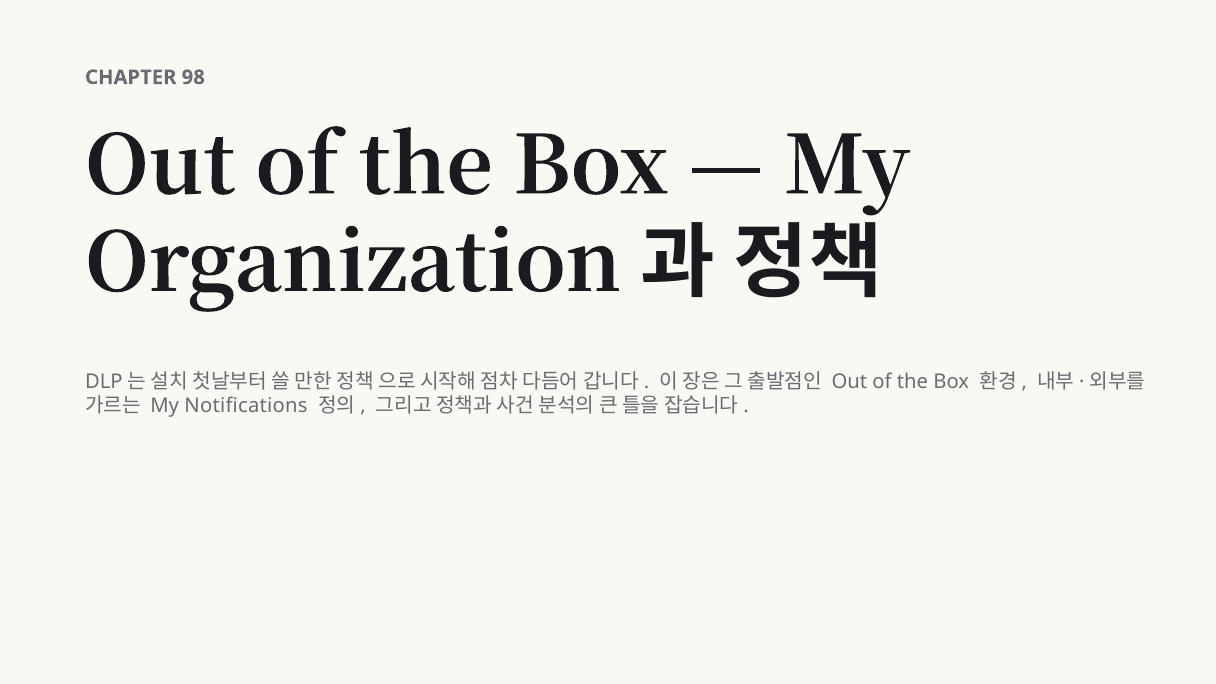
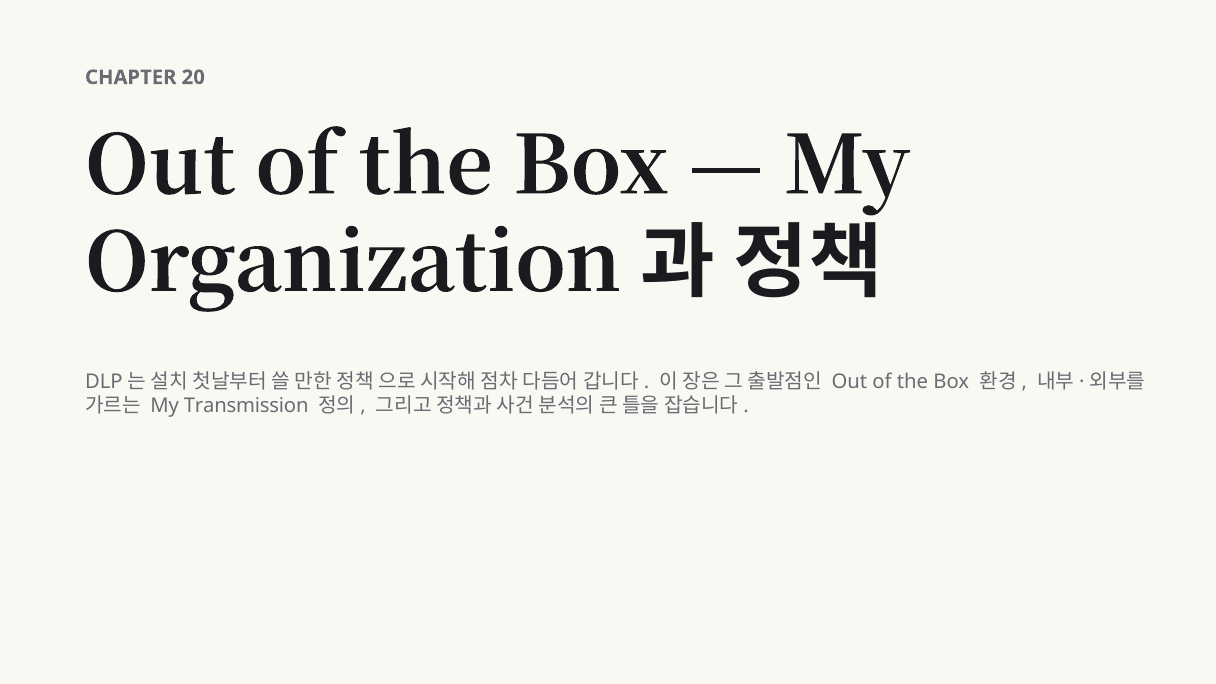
98: 98 -> 20
Notifications: Notifications -> Transmission
